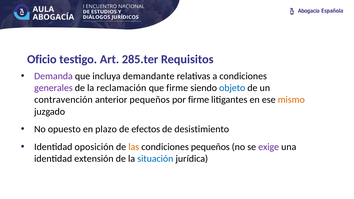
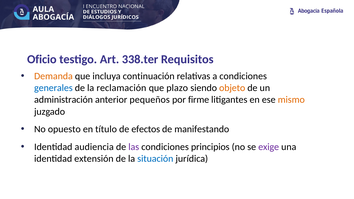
285.ter: 285.ter -> 338.ter
Demanda colour: purple -> orange
demandante: demandante -> continuación
generales colour: purple -> blue
que firme: firme -> plazo
objeto colour: blue -> orange
contravención: contravención -> administración
plazo: plazo -> título
desistimiento: desistimiento -> manifestando
oposición: oposición -> audiencia
las colour: orange -> purple
condiciones pequeños: pequeños -> principios
